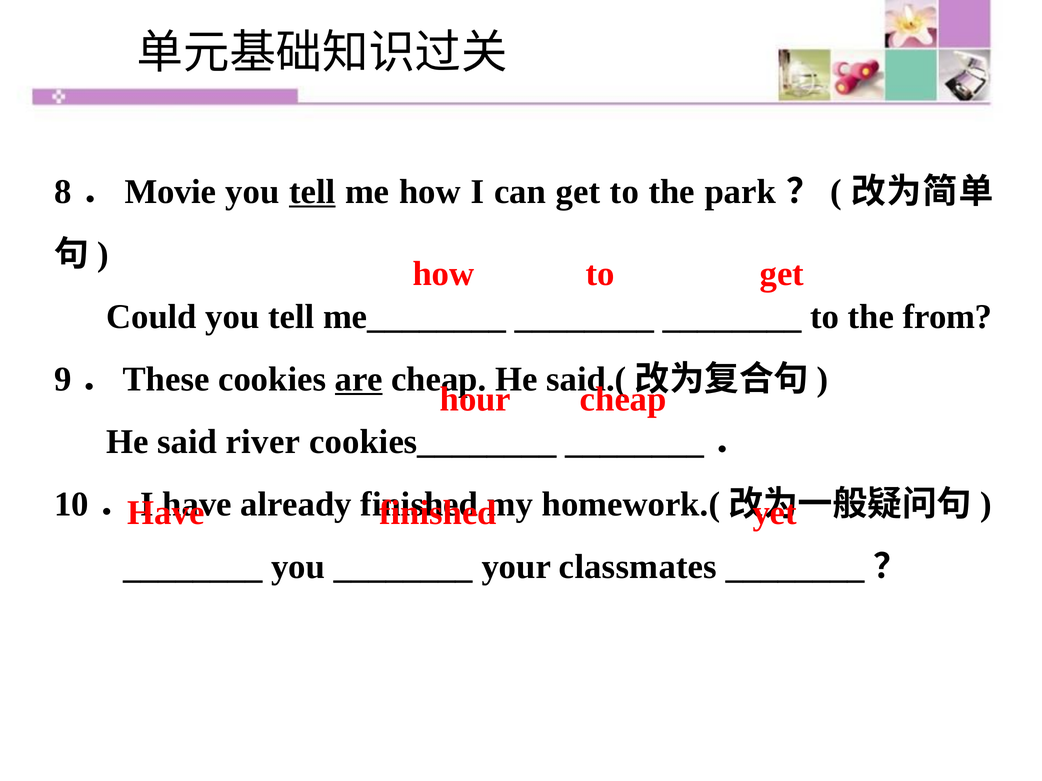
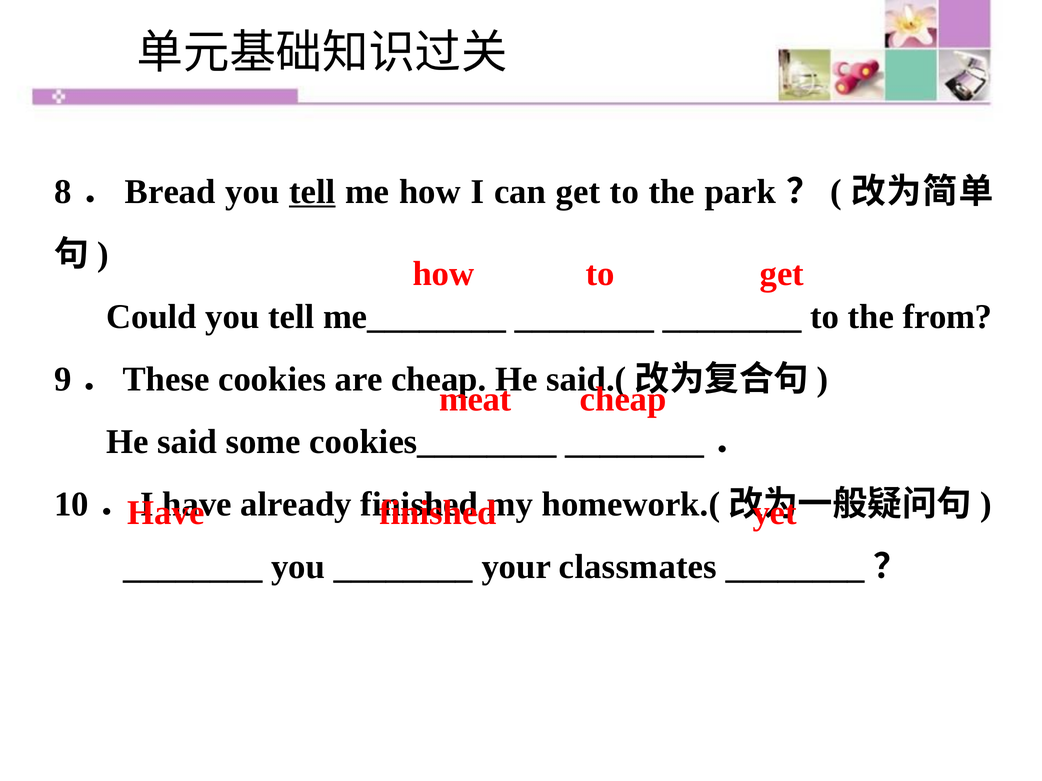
Movie: Movie -> Bread
are underline: present -> none
hour: hour -> meat
river: river -> some
